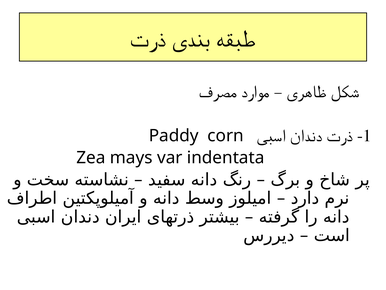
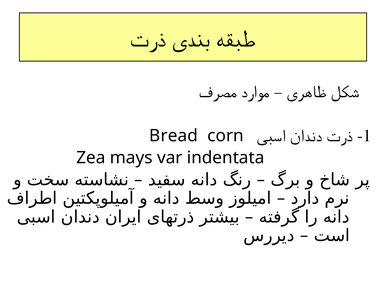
Paddy: Paddy -> Bread
